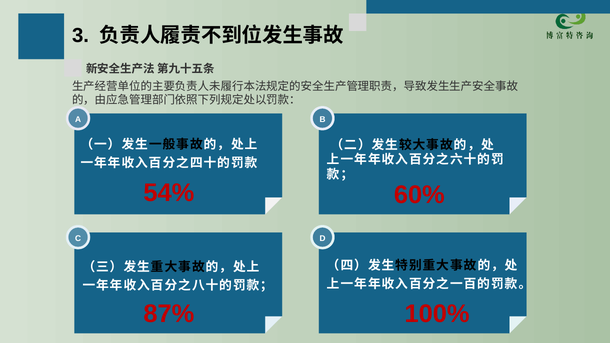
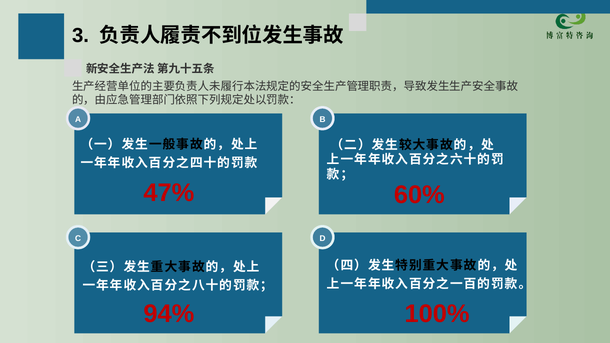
54%: 54% -> 47%
87%: 87% -> 94%
